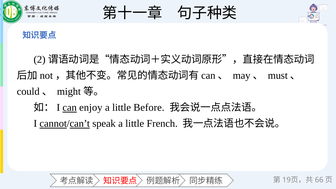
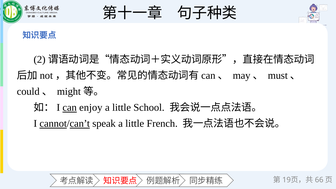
Before: Before -> School
